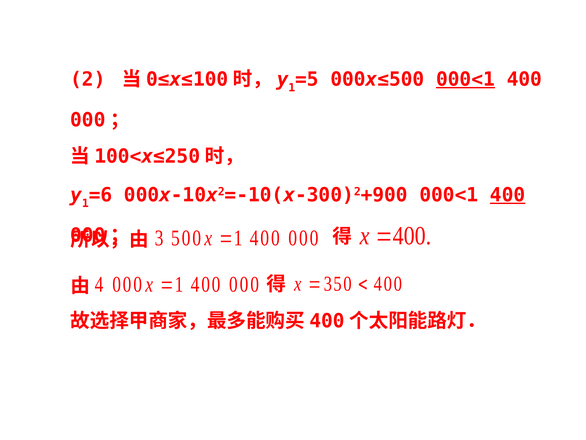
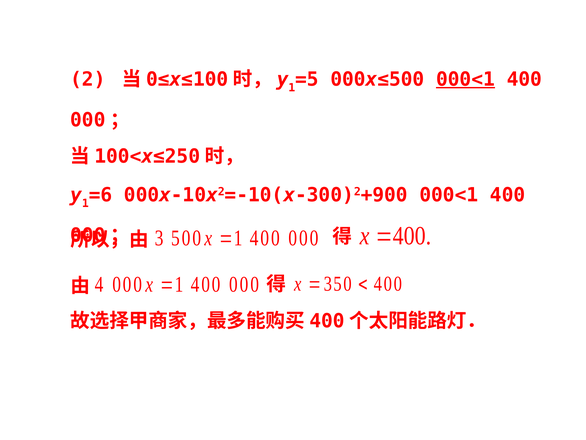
400 at (508, 195) underline: present -> none
